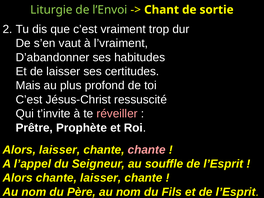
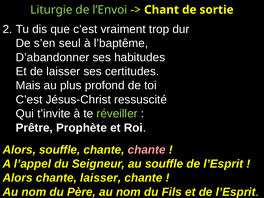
vaut: vaut -> seul
l’vraiment: l’vraiment -> l’baptême
réveiller colour: pink -> light green
Alors laisser: laisser -> souffle
